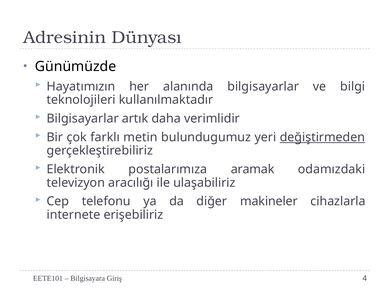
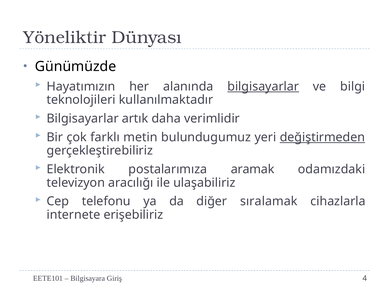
Adresinin: Adresinin -> Yöneliktir
bilgisayarlar at (263, 86) underline: none -> present
makineler: makineler -> sıralamak
